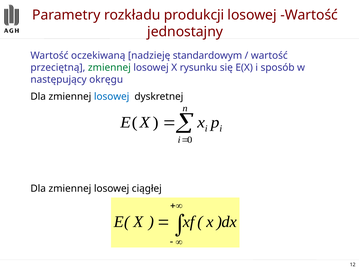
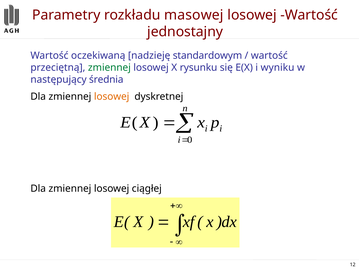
produkcji: produkcji -> masowej
sposób: sposób -> wyniku
okręgu: okręgu -> średnia
losowej at (112, 96) colour: blue -> orange
